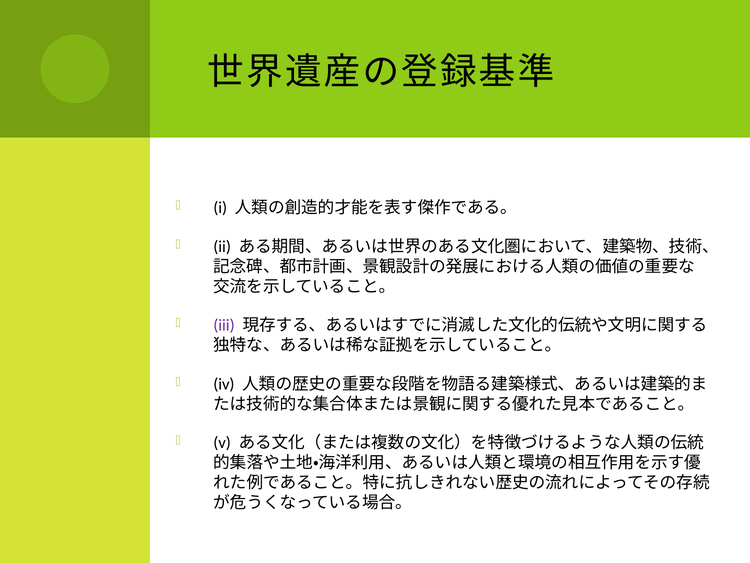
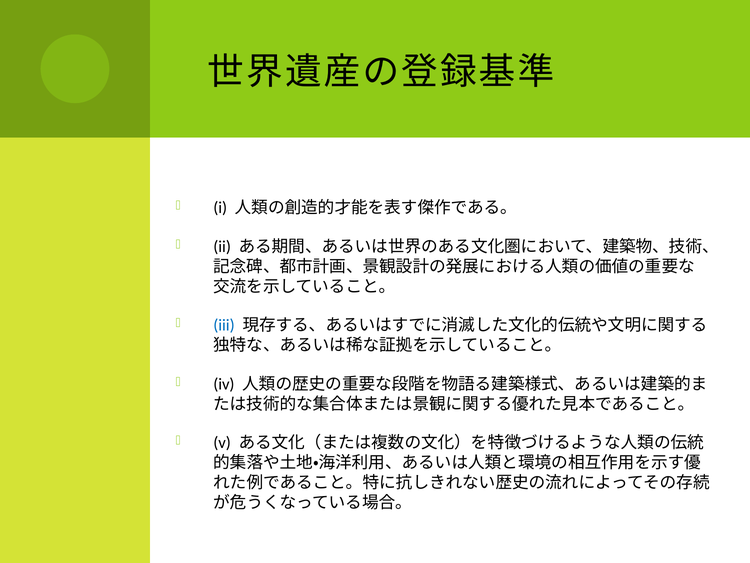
iii colour: purple -> blue
